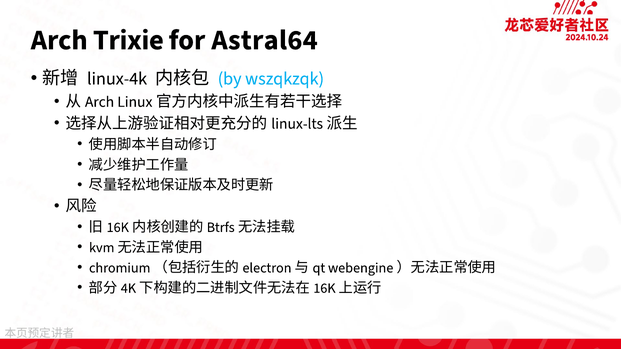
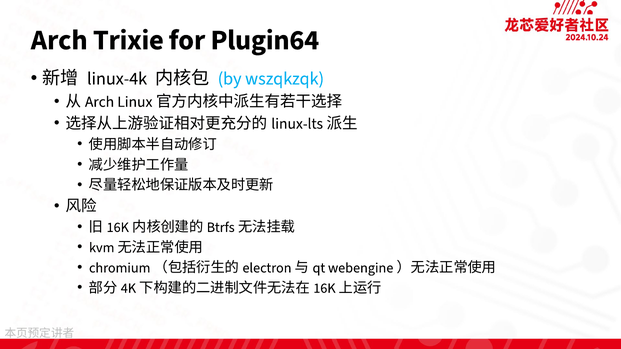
Astral64: Astral64 -> Plugin64
